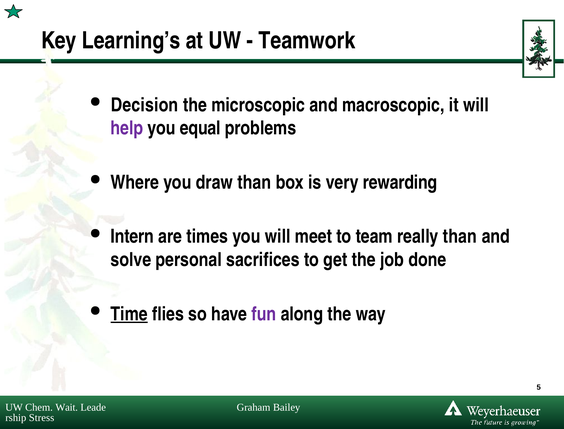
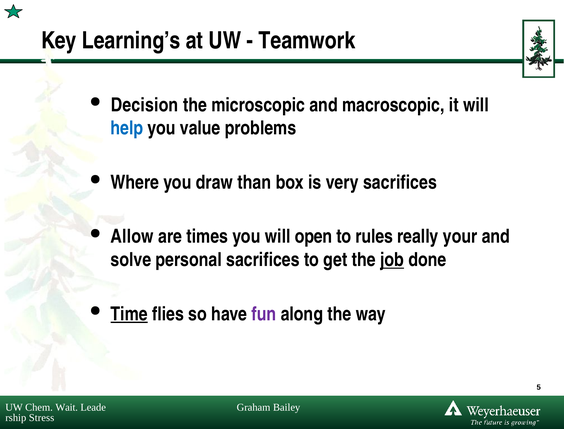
help colour: purple -> blue
equal: equal -> value
very rewarding: rewarding -> sacrifices
Intern: Intern -> Allow
meet: meet -> open
team: team -> rules
really than: than -> your
job underline: none -> present
